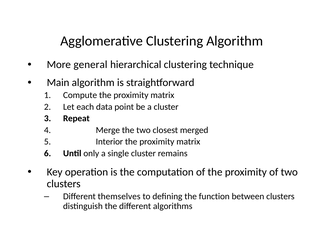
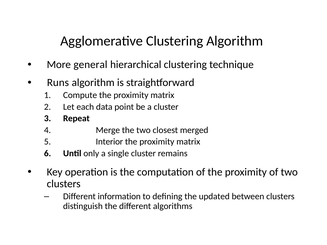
Main: Main -> Runs
themselves: themselves -> information
function: function -> updated
